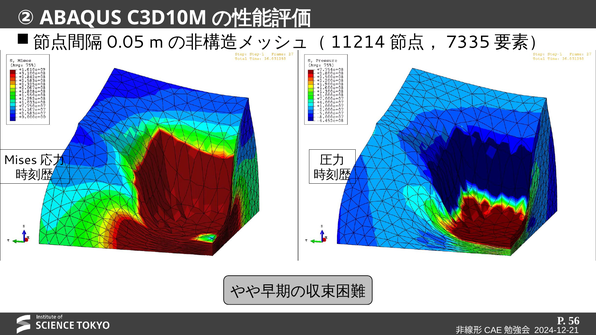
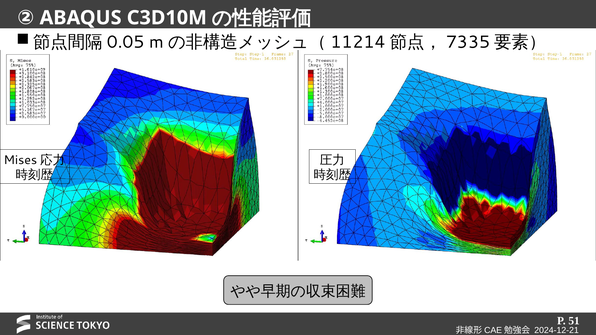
56: 56 -> 51
